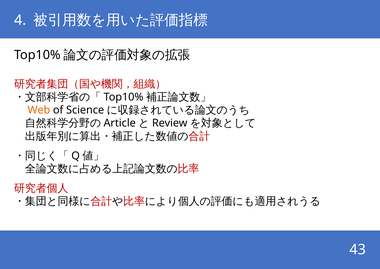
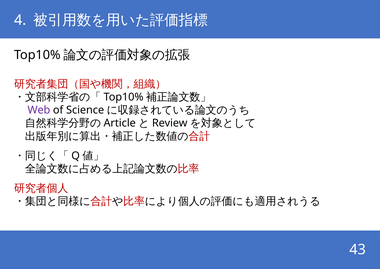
Web colour: orange -> purple
